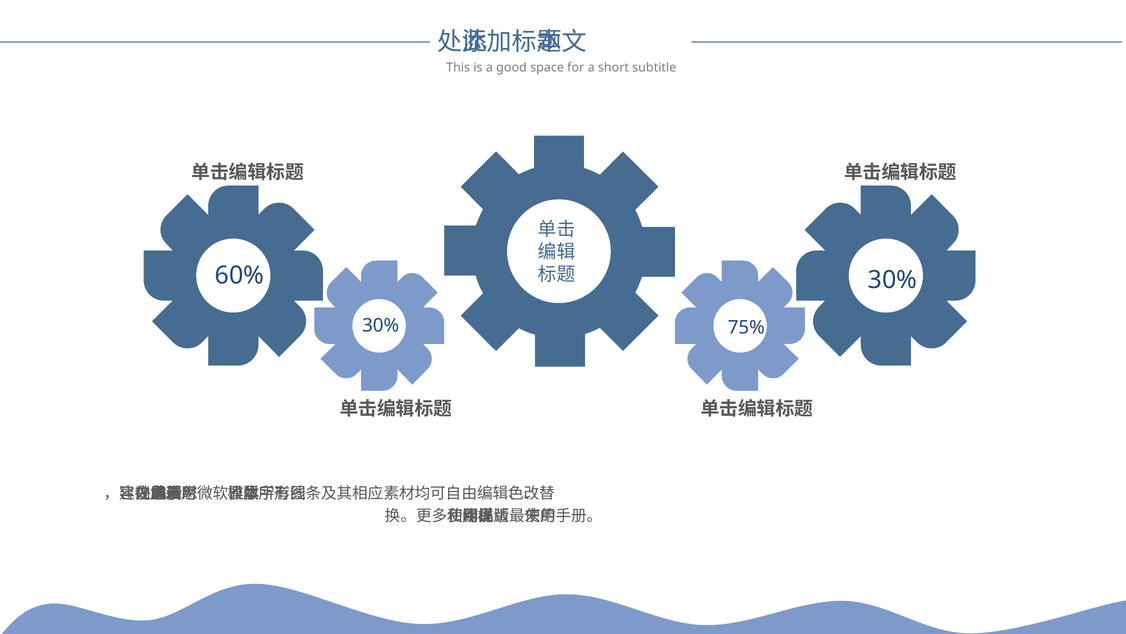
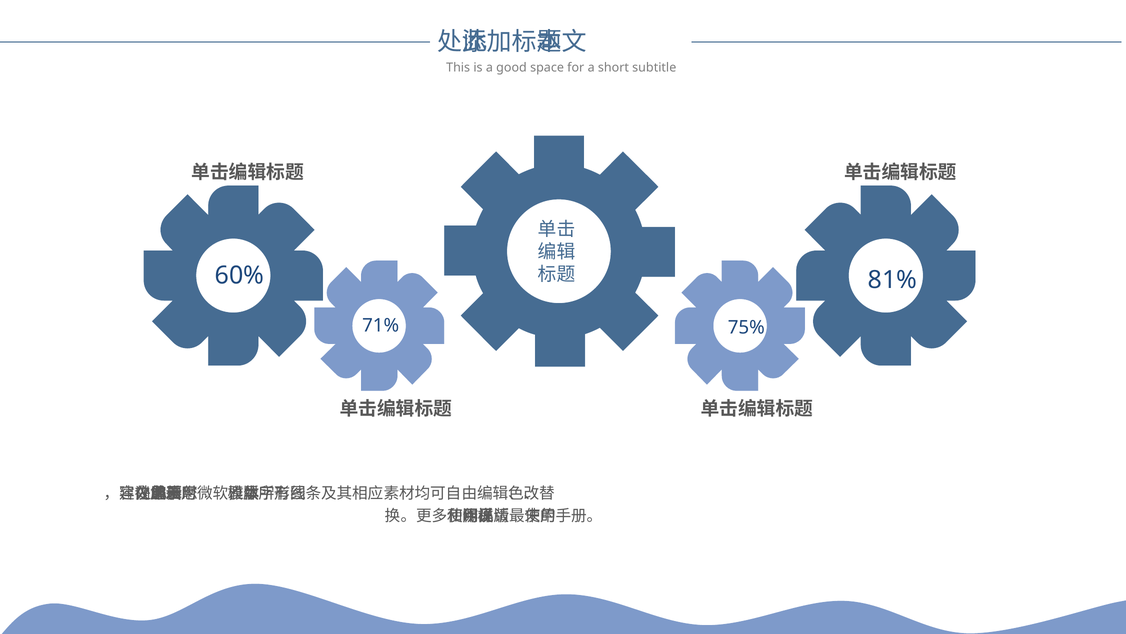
30% at (893, 280): 30% -> 81%
30% at (381, 325): 30% -> 71%
